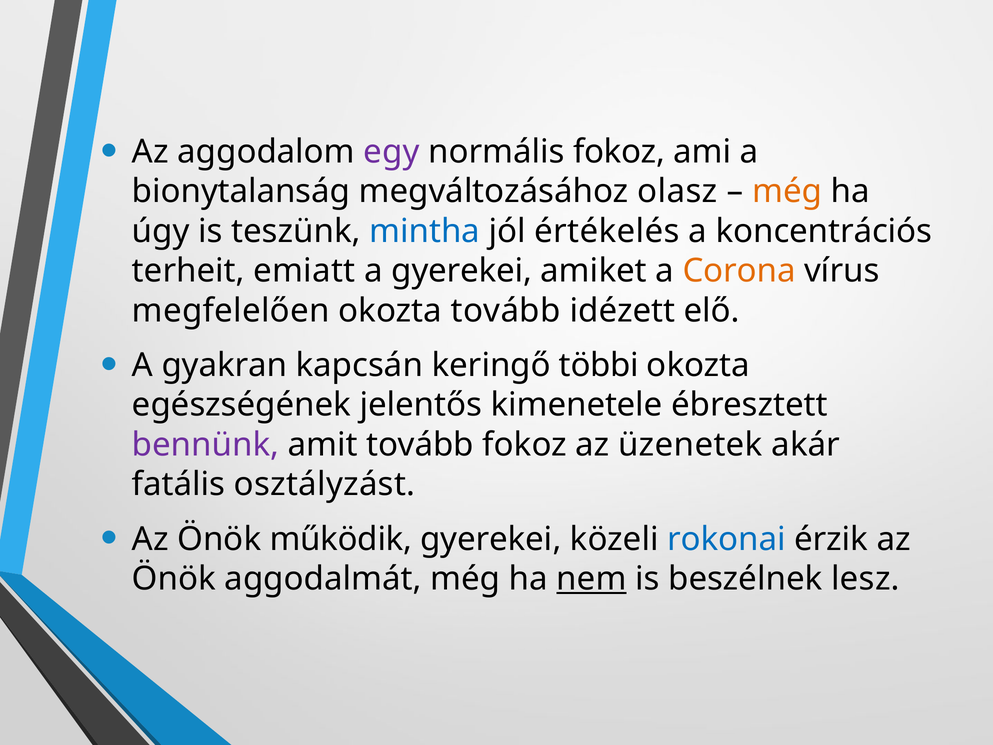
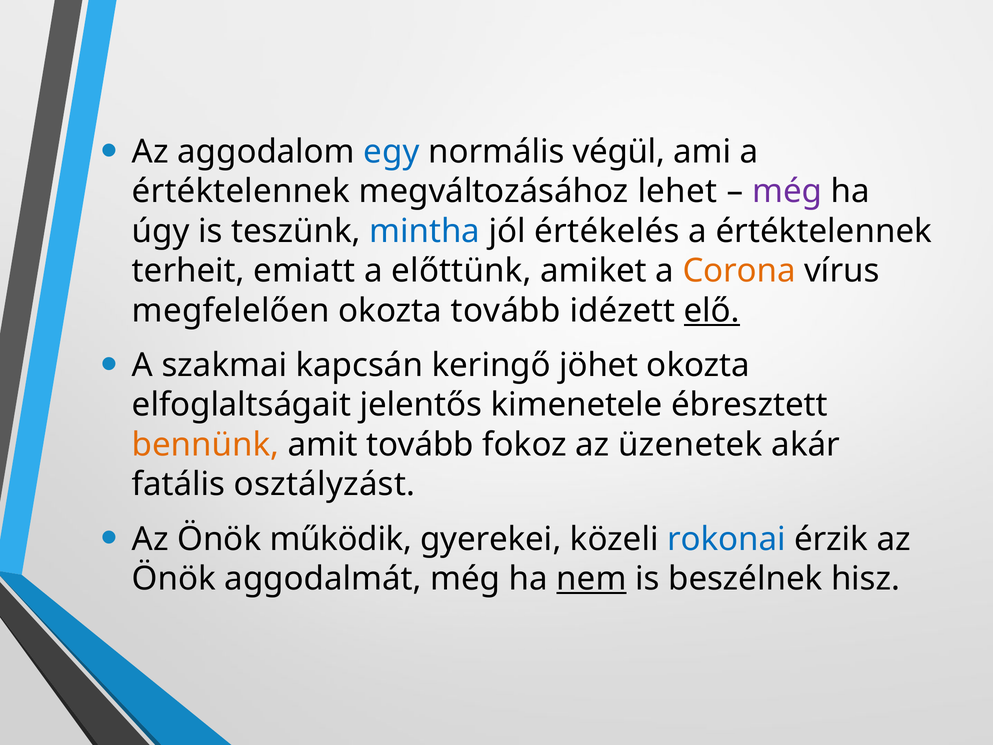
egy colour: purple -> blue
normális fokoz: fokoz -> végül
bionytalanság at (241, 191): bionytalanság -> értéktelennek
olasz: olasz -> lehet
még at (787, 191) colour: orange -> purple
koncentrációs at (824, 231): koncentrációs -> értéktelennek
a gyerekei: gyerekei -> előttünk
elő underline: none -> present
gyakran: gyakran -> szakmai
többi: többi -> jöhet
egészségének: egészségének -> elfoglaltságait
bennünk colour: purple -> orange
lesz: lesz -> hisz
